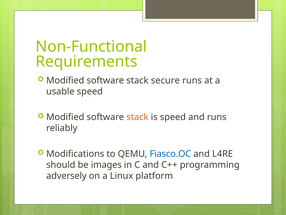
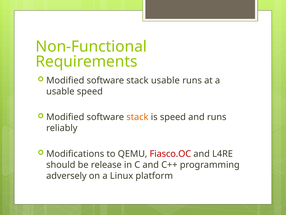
stack secure: secure -> usable
Fiasco.OC colour: blue -> red
images: images -> release
